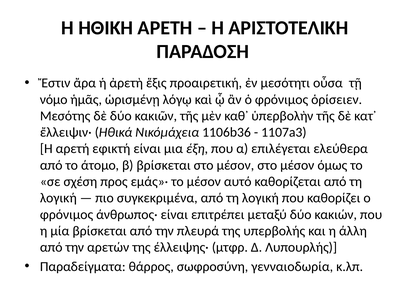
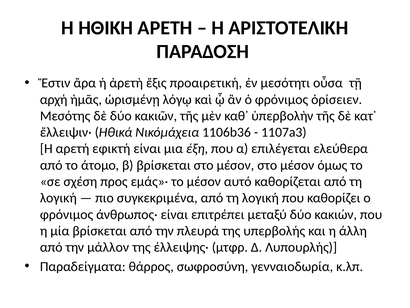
νόμο: νόμο -> αρχή
αρετών: αρετών -> μάλλον
